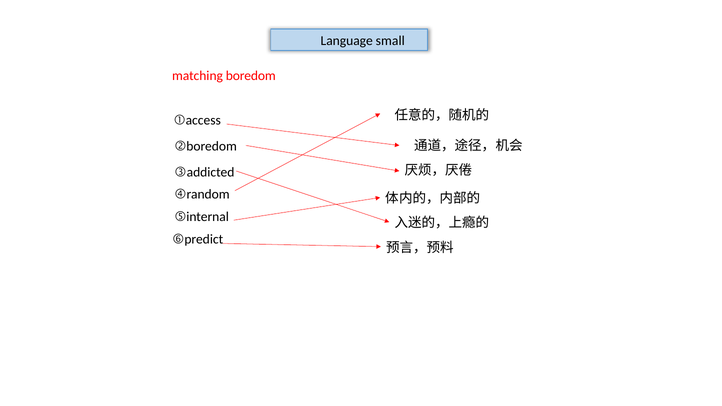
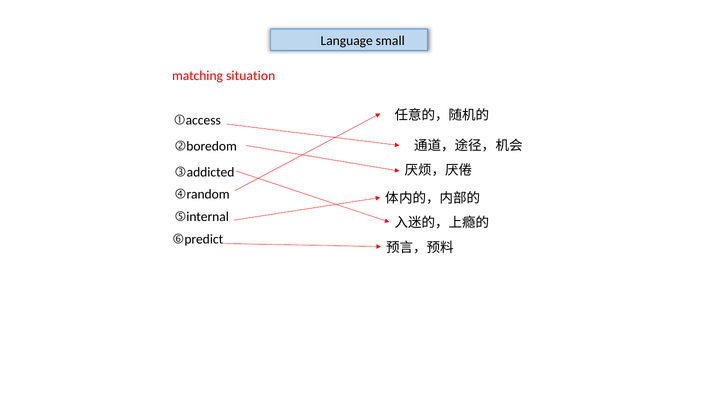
boredom: boredom -> situation
